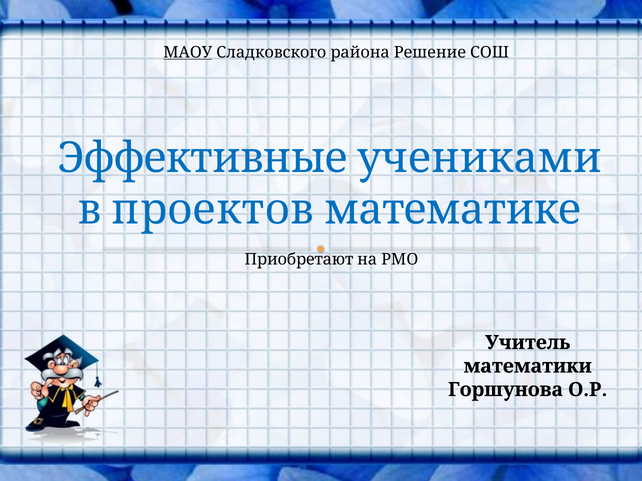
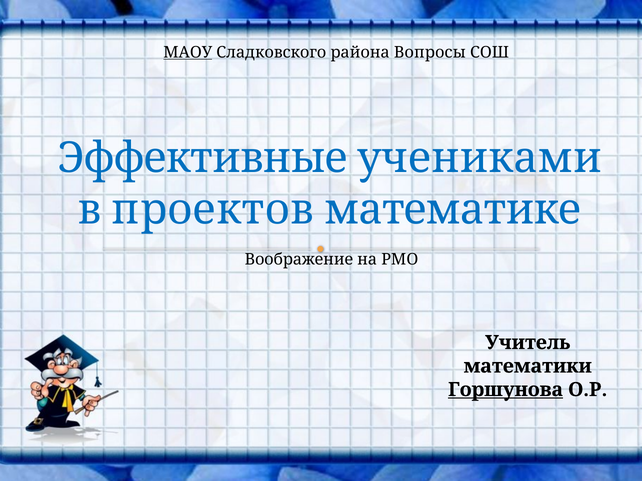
Решение: Решение -> Вопросы
Приобретают: Приобретают -> Воображение
Горшунова underline: none -> present
